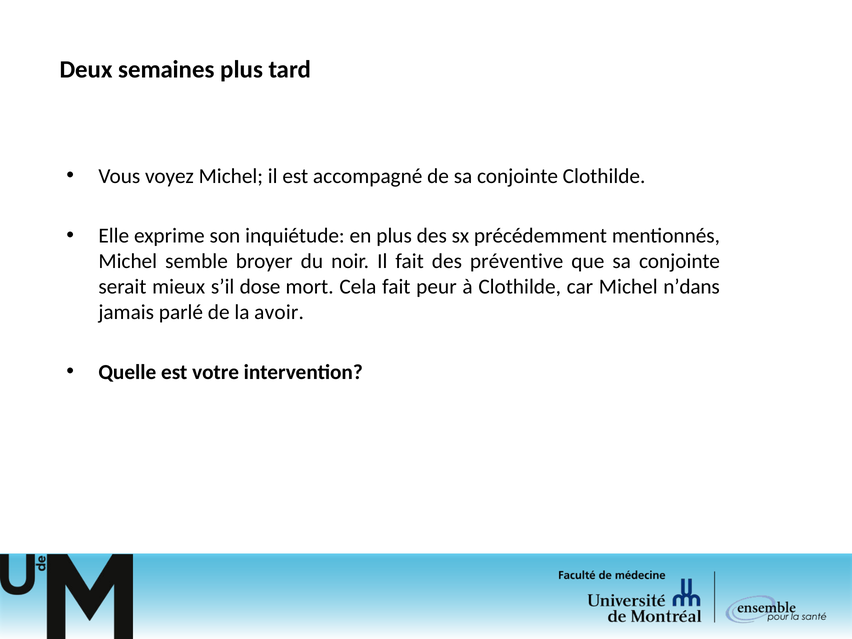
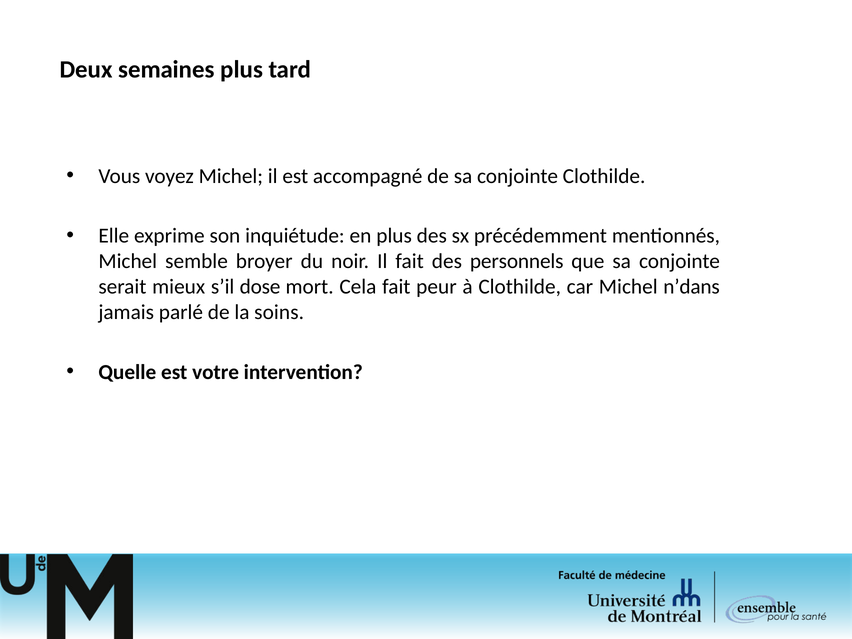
préventive: préventive -> personnels
avoir: avoir -> soins
